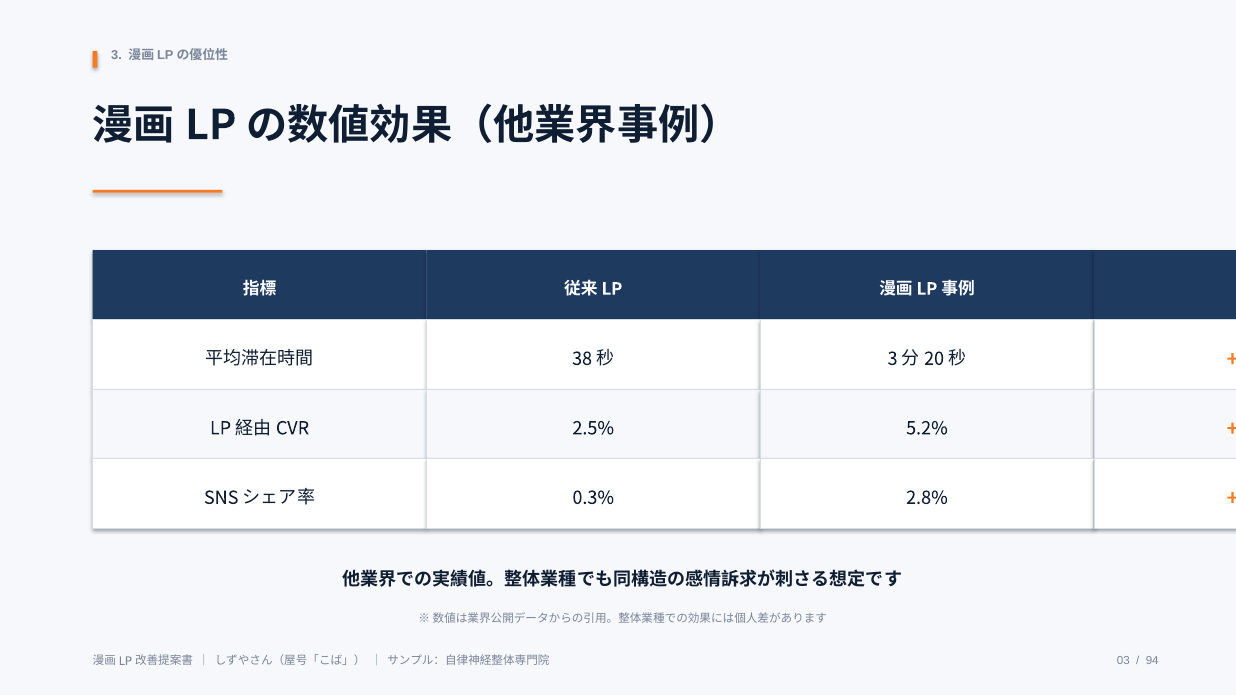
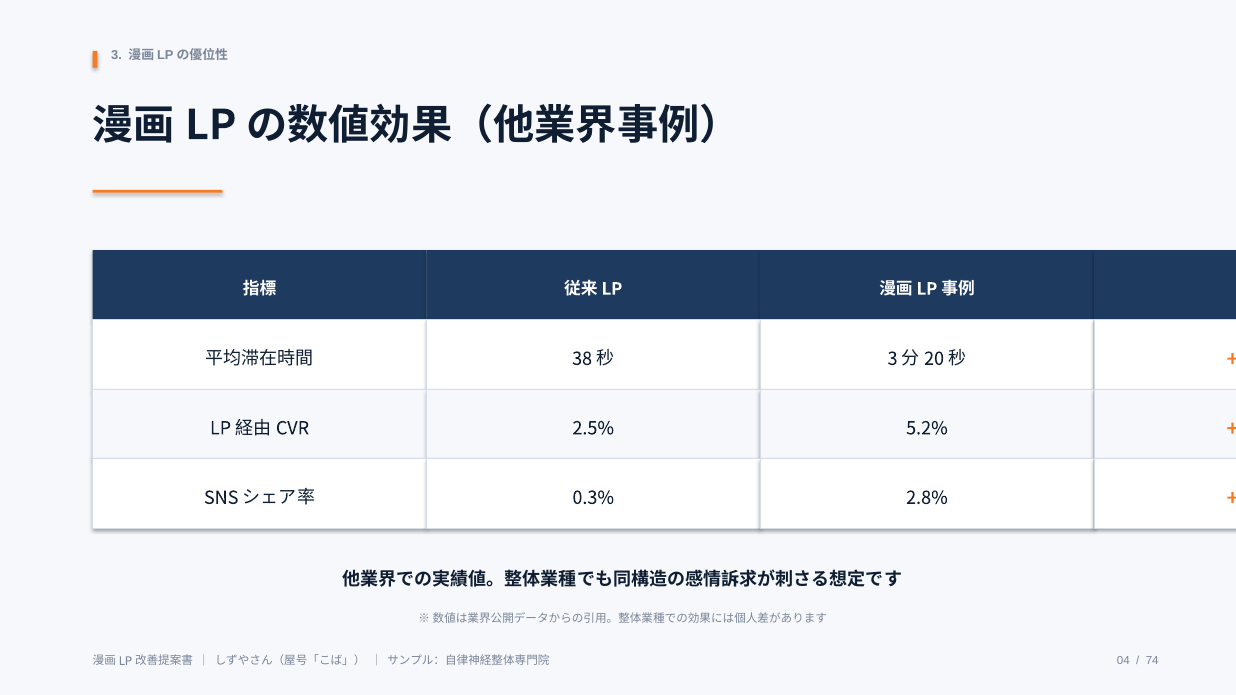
03: 03 -> 04
94: 94 -> 74
